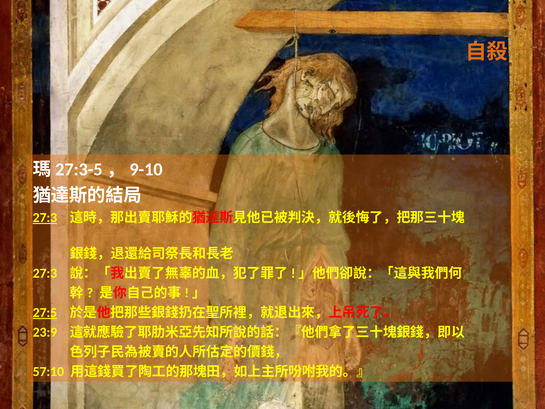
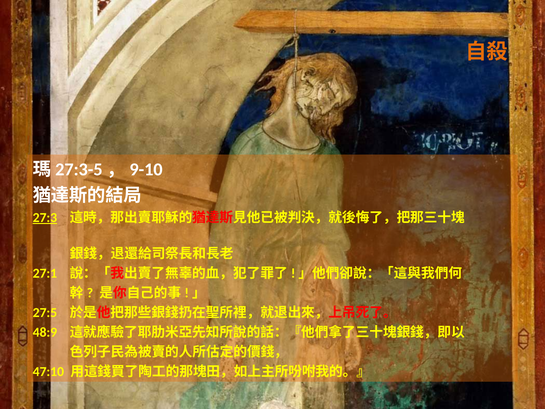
27:3 at (45, 273): 27:3 -> 27:1
27:5 underline: present -> none
23:9: 23:9 -> 48:9
57:10: 57:10 -> 47:10
